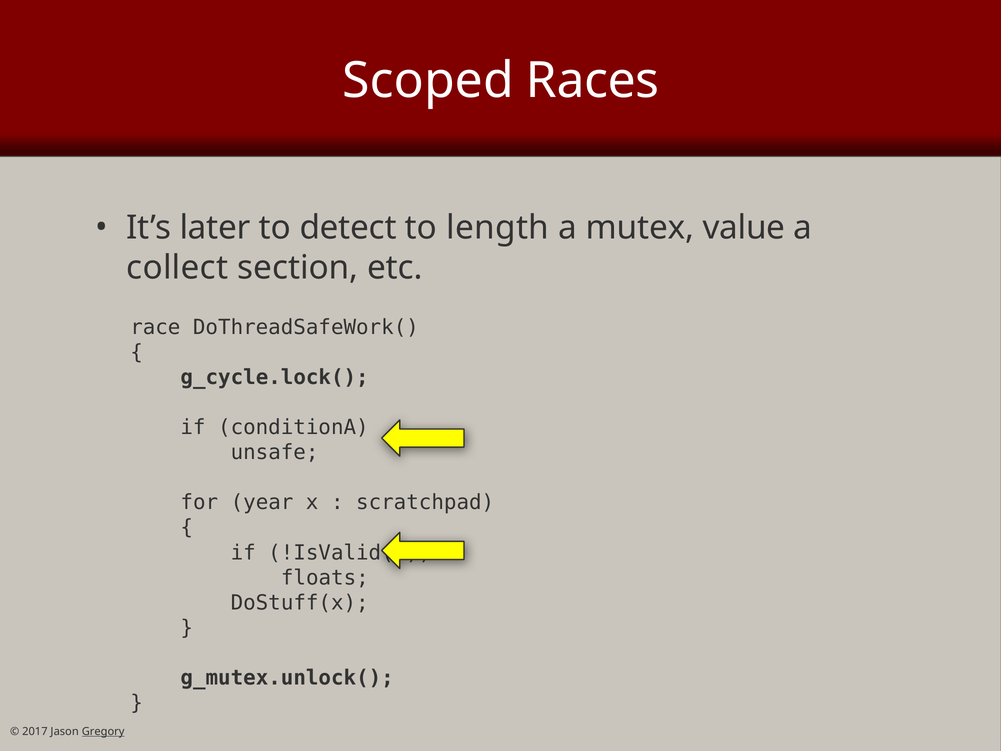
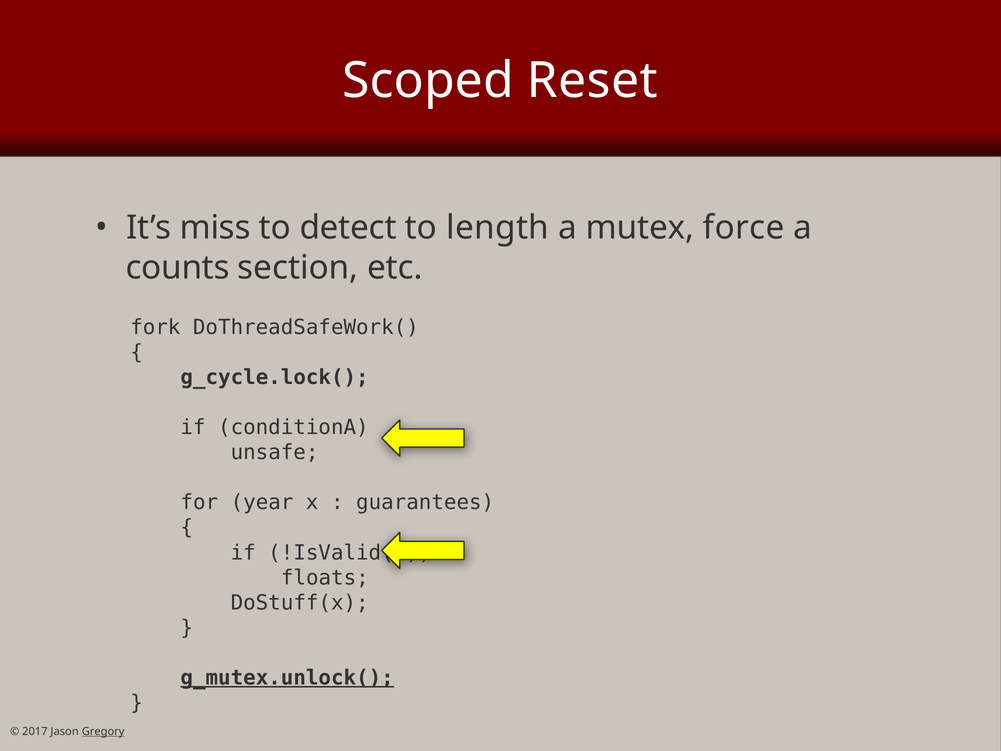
Races: Races -> Reset
later: later -> miss
value: value -> force
collect: collect -> counts
race: race -> fork
scratchpad: scratchpad -> guarantees
g_mutex.unlock( underline: none -> present
